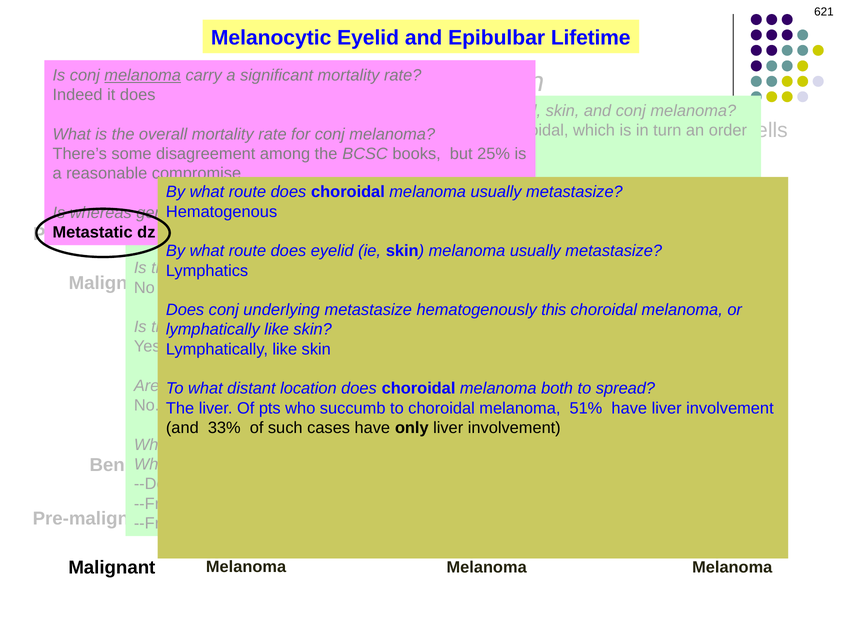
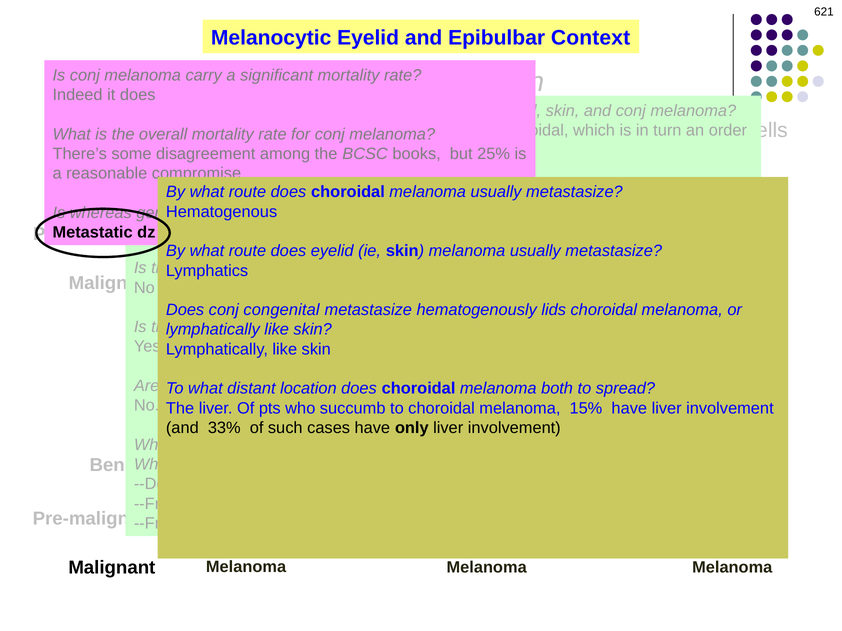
Lifetime: Lifetime -> Context
melanoma at (143, 75) underline: present -> none
underlying: underlying -> congenital
this: this -> lids
51%: 51% -> 15%
